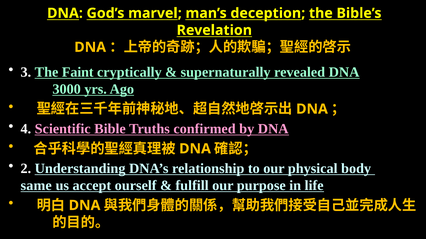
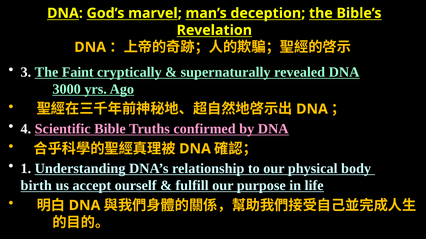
2: 2 -> 1
same: same -> birth
